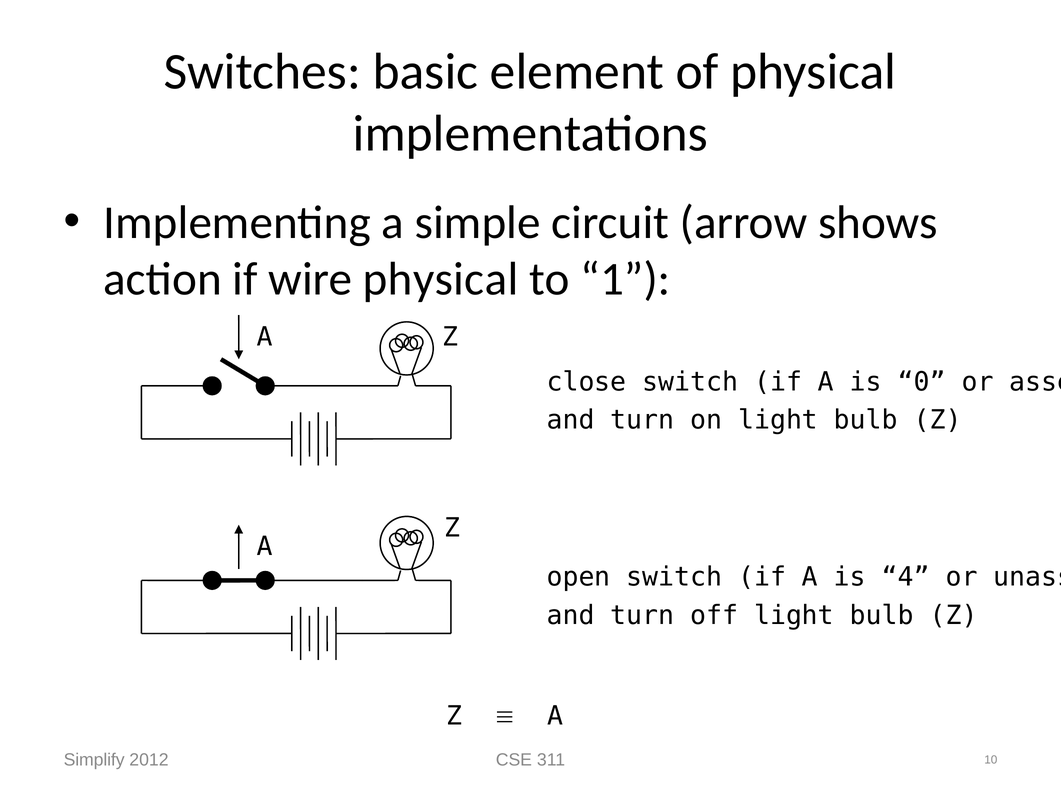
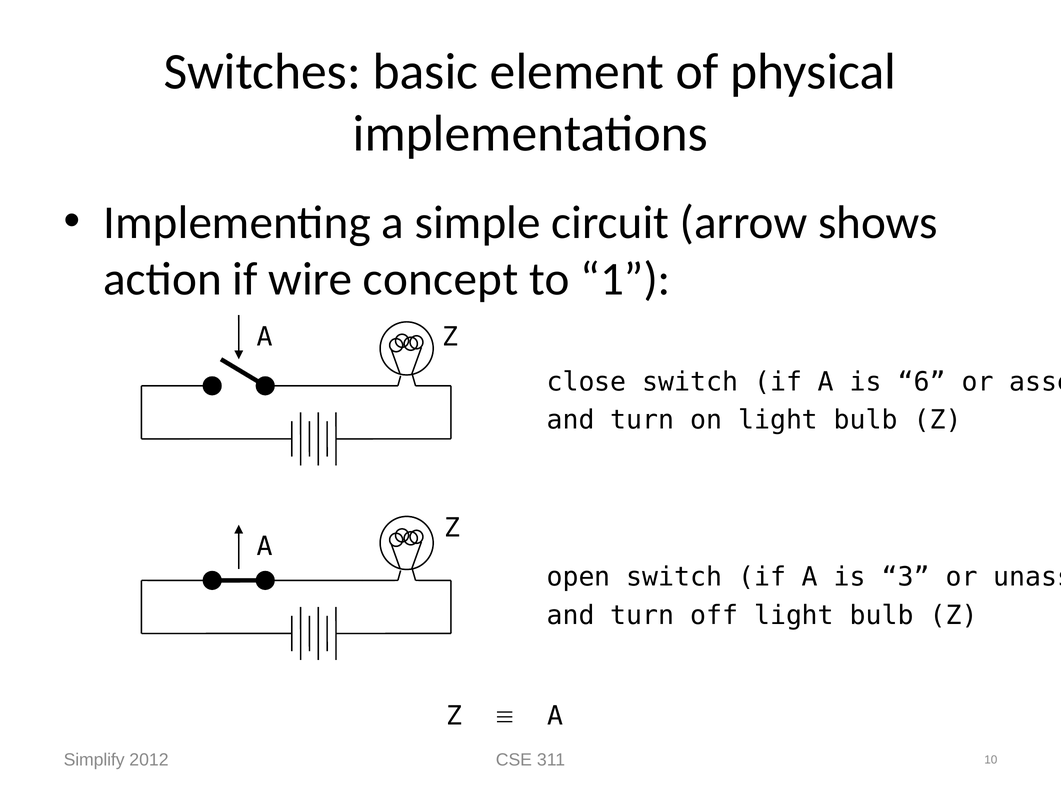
wire physical: physical -> concept
0: 0 -> 6
4: 4 -> 3
